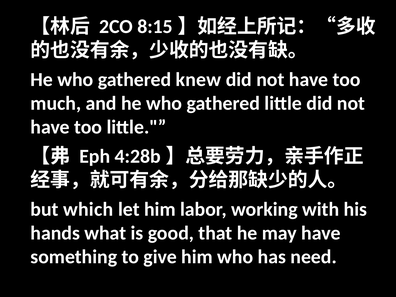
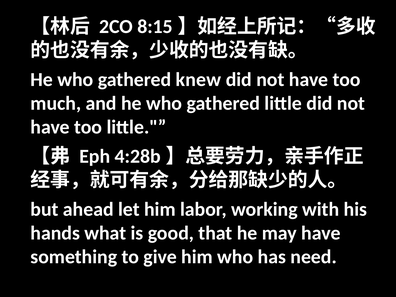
which: which -> ahead
